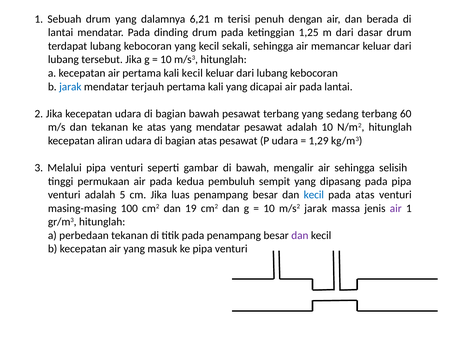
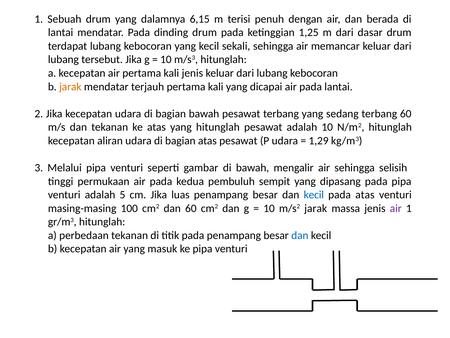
6,21: 6,21 -> 6,15
kali kecil: kecil -> jenis
jarak at (70, 87) colour: blue -> orange
yang mendatar: mendatar -> hitunglah
dan 19: 19 -> 60
dan at (300, 235) colour: purple -> blue
